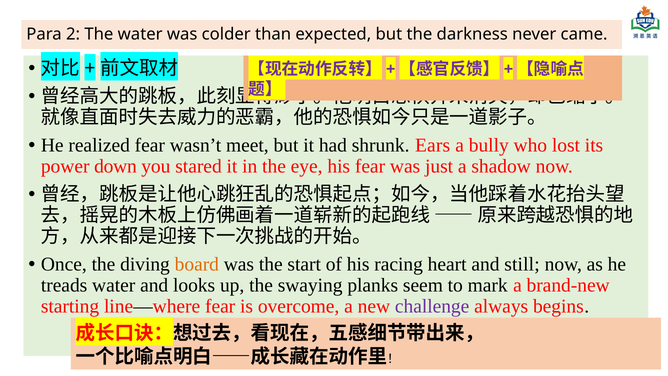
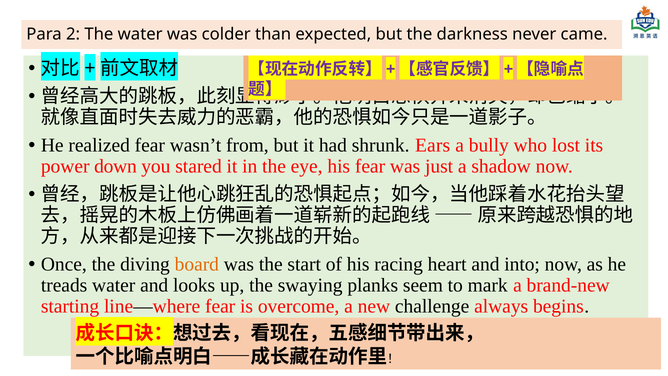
meet: meet -> from
still: still -> into
challenge colour: purple -> black
